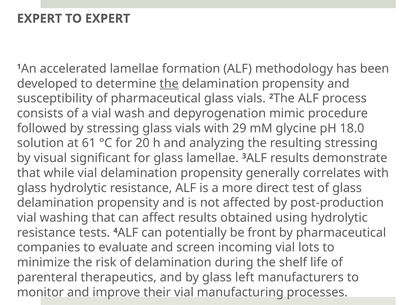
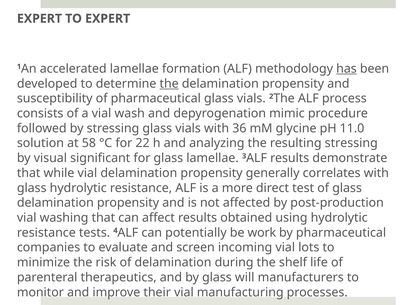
has underline: none -> present
29: 29 -> 36
18.0: 18.0 -> 11.0
61: 61 -> 58
20: 20 -> 22
front: front -> work
left: left -> will
